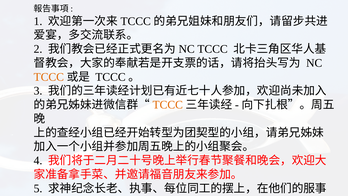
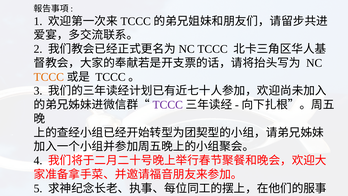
TCCC at (168, 105) colour: orange -> purple
